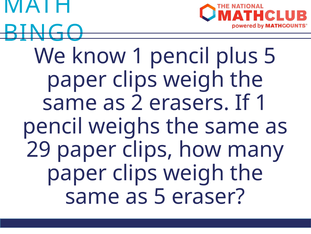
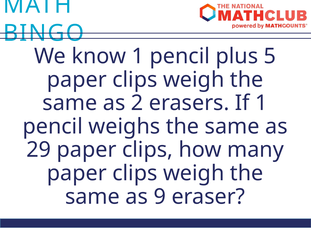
as 5: 5 -> 9
